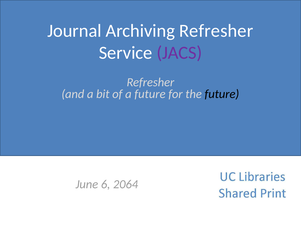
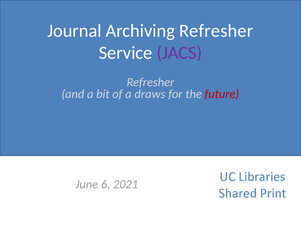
a future: future -> draws
future at (222, 94) colour: black -> red
2064: 2064 -> 2021
